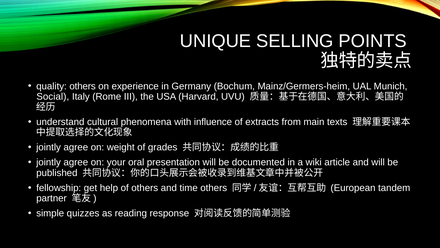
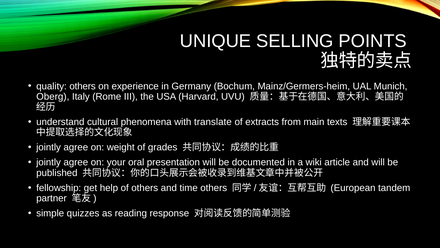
Social: Social -> Oberg
influence: influence -> translate
